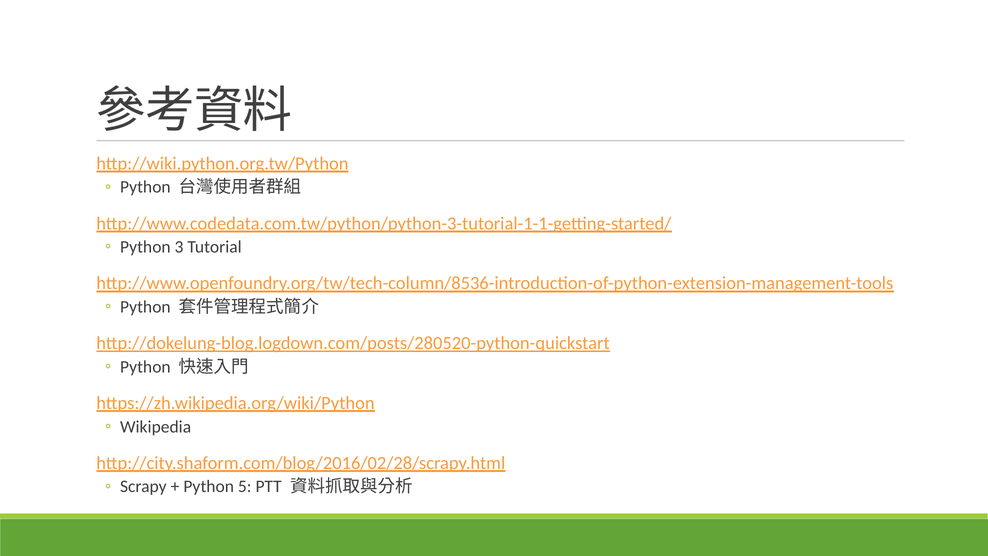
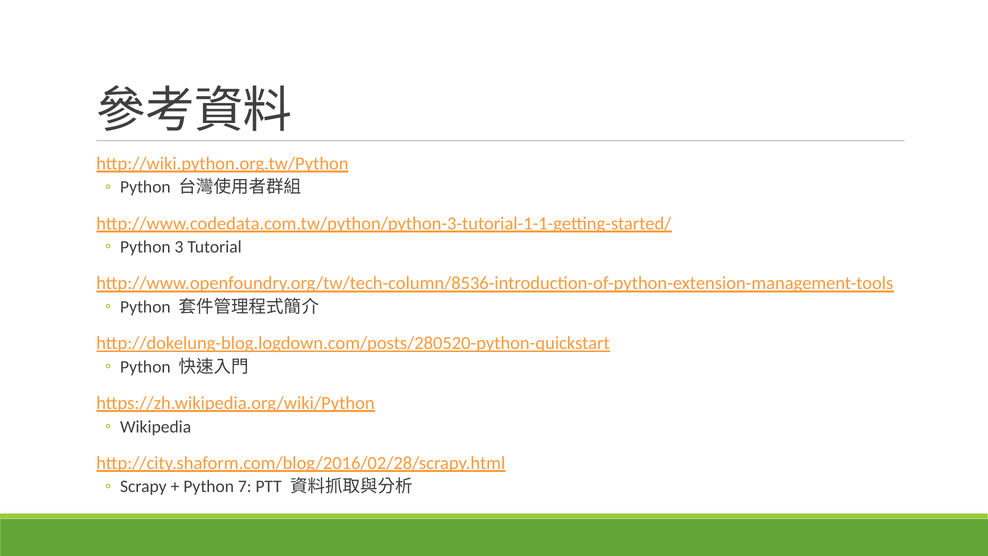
5: 5 -> 7
